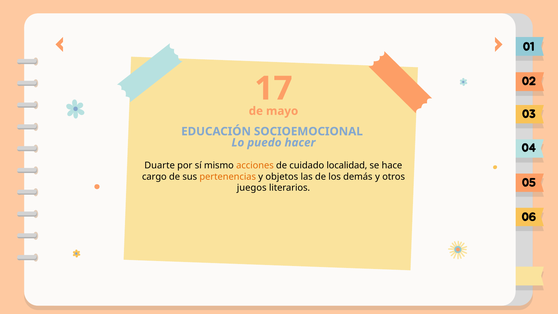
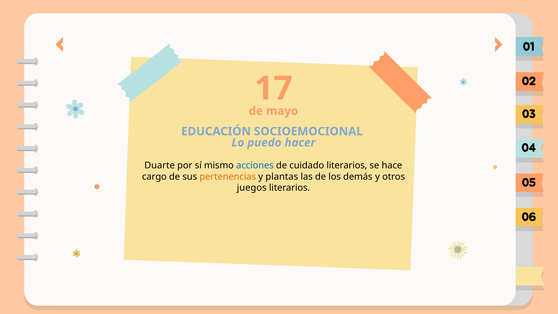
acciones colour: orange -> blue
cuidado localidad: localidad -> literarios
objetos: objetos -> plantas
